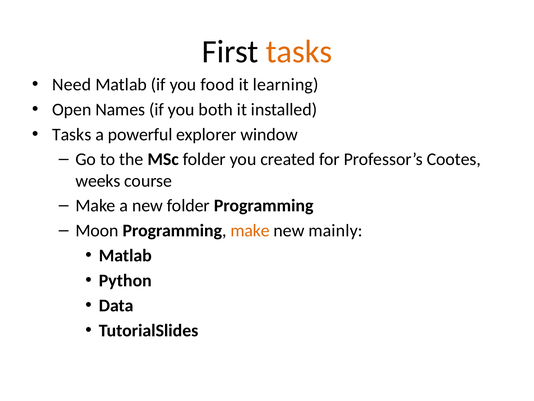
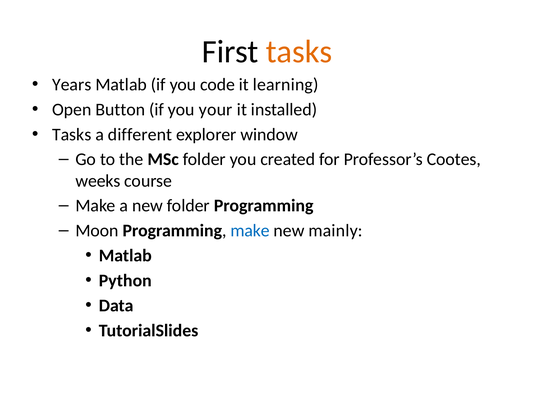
Need: Need -> Years
food: food -> code
Names: Names -> Button
both: both -> your
powerful: powerful -> different
make at (250, 230) colour: orange -> blue
